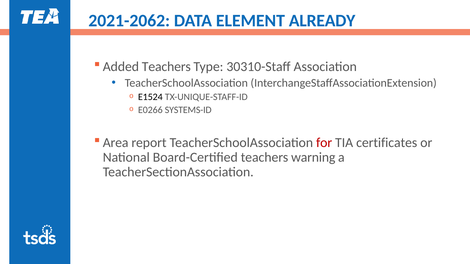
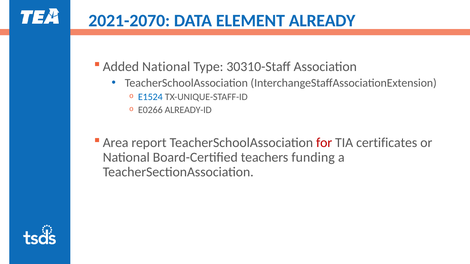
2021-2062: 2021-2062 -> 2021-2070
Added Teachers: Teachers -> National
E1524 colour: black -> blue
SYSTEMS-ID: SYSTEMS-ID -> ALREADY-ID
warning: warning -> funding
